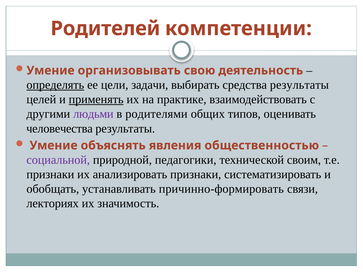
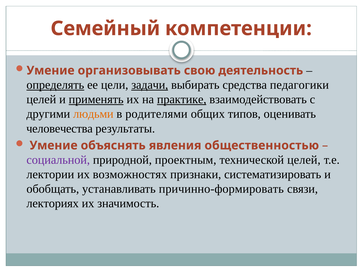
Родителей: Родителей -> Семейный
задачи underline: none -> present
средства результаты: результаты -> педагогики
практике underline: none -> present
людьми colour: purple -> orange
педагогики: педагогики -> проектным
технической своим: своим -> целей
признаки at (50, 175): признаки -> лектории
анализировать: анализировать -> возможностях
